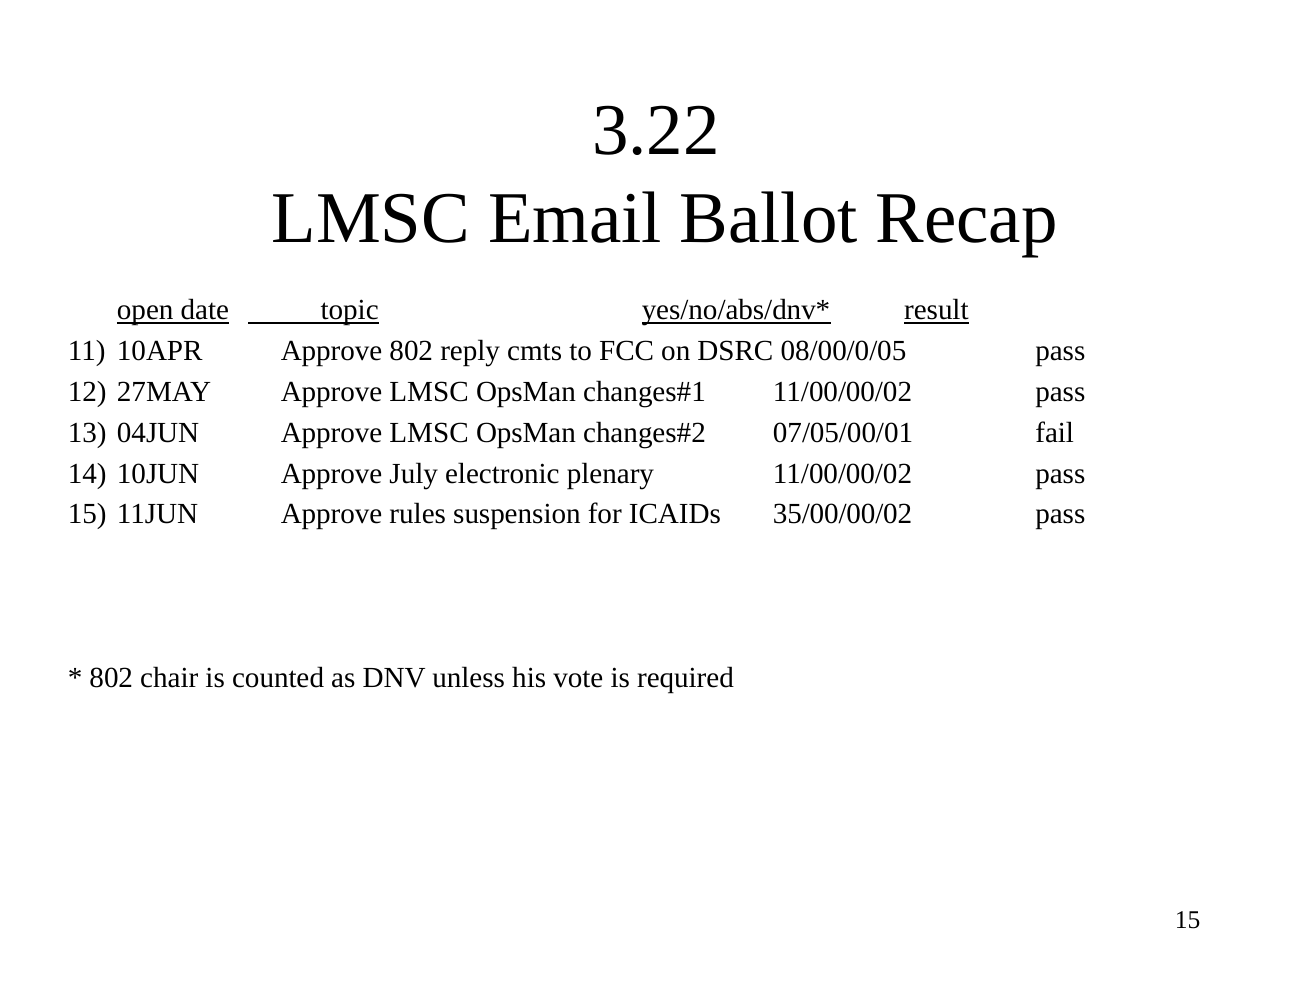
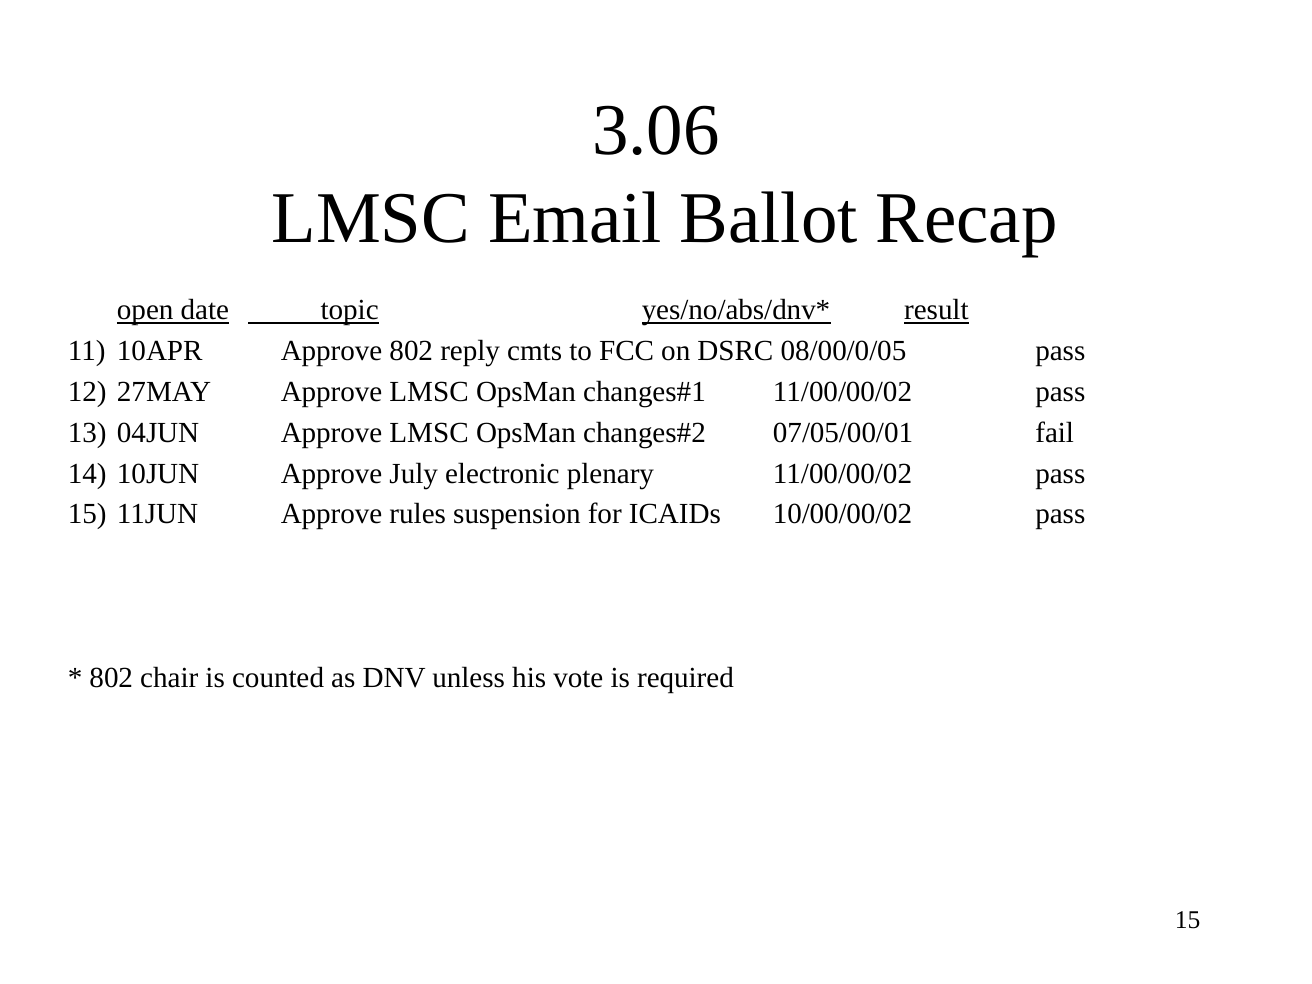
3.22: 3.22 -> 3.06
35/00/00/02: 35/00/00/02 -> 10/00/00/02
